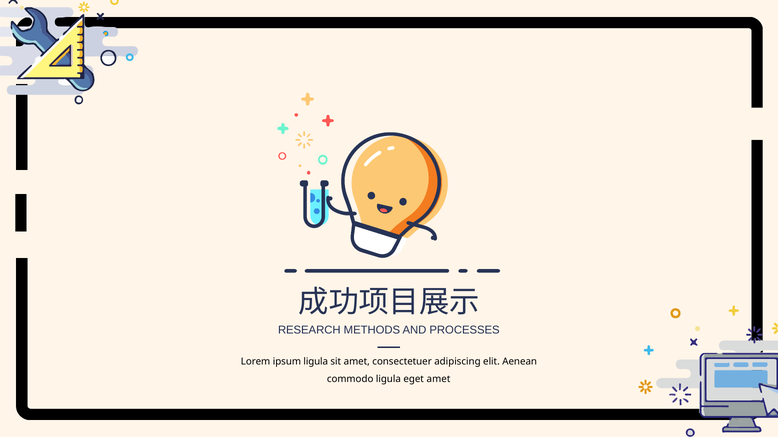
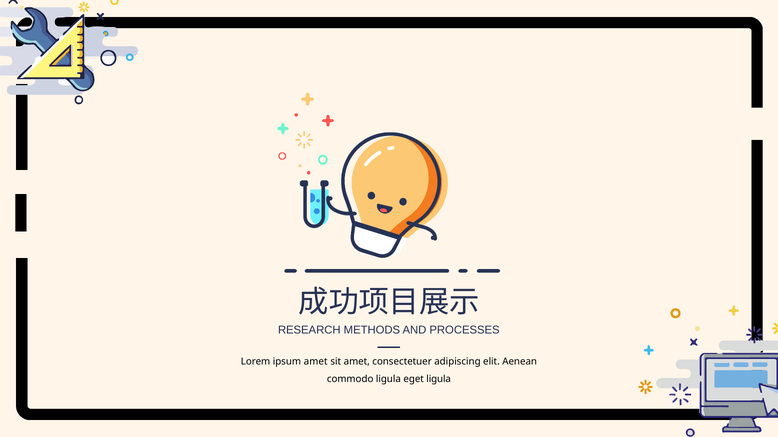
ipsum ligula: ligula -> amet
eget amet: amet -> ligula
